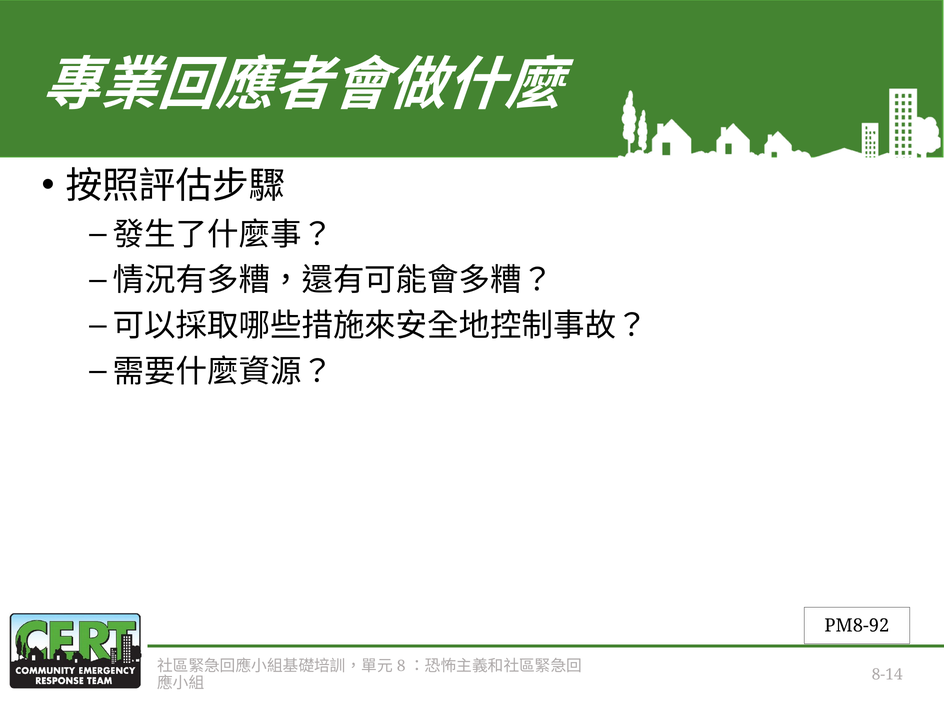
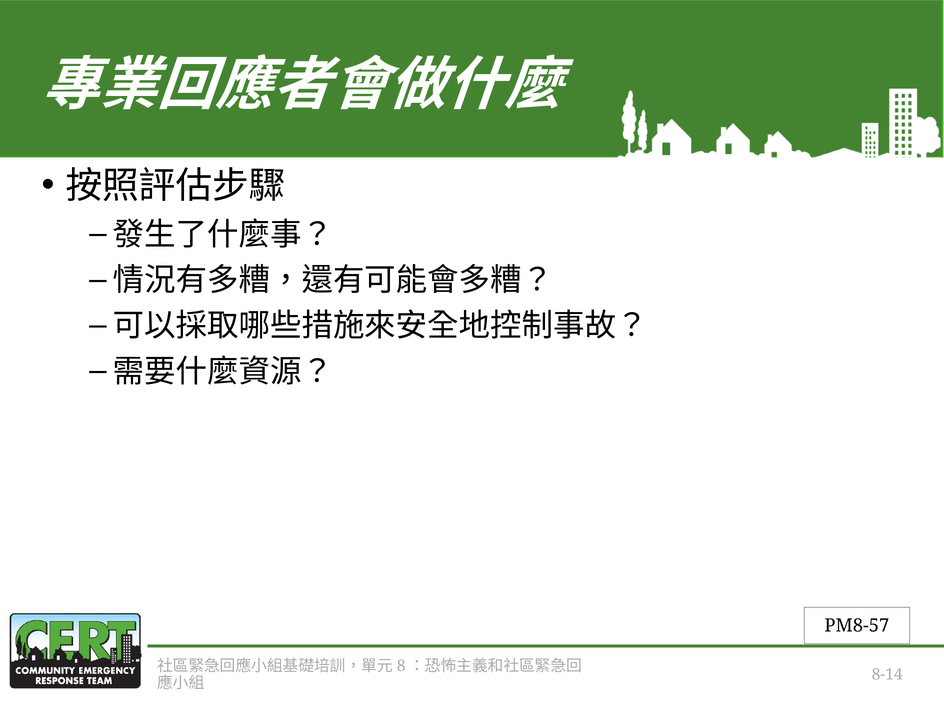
PM8-92: PM8-92 -> PM8-57
